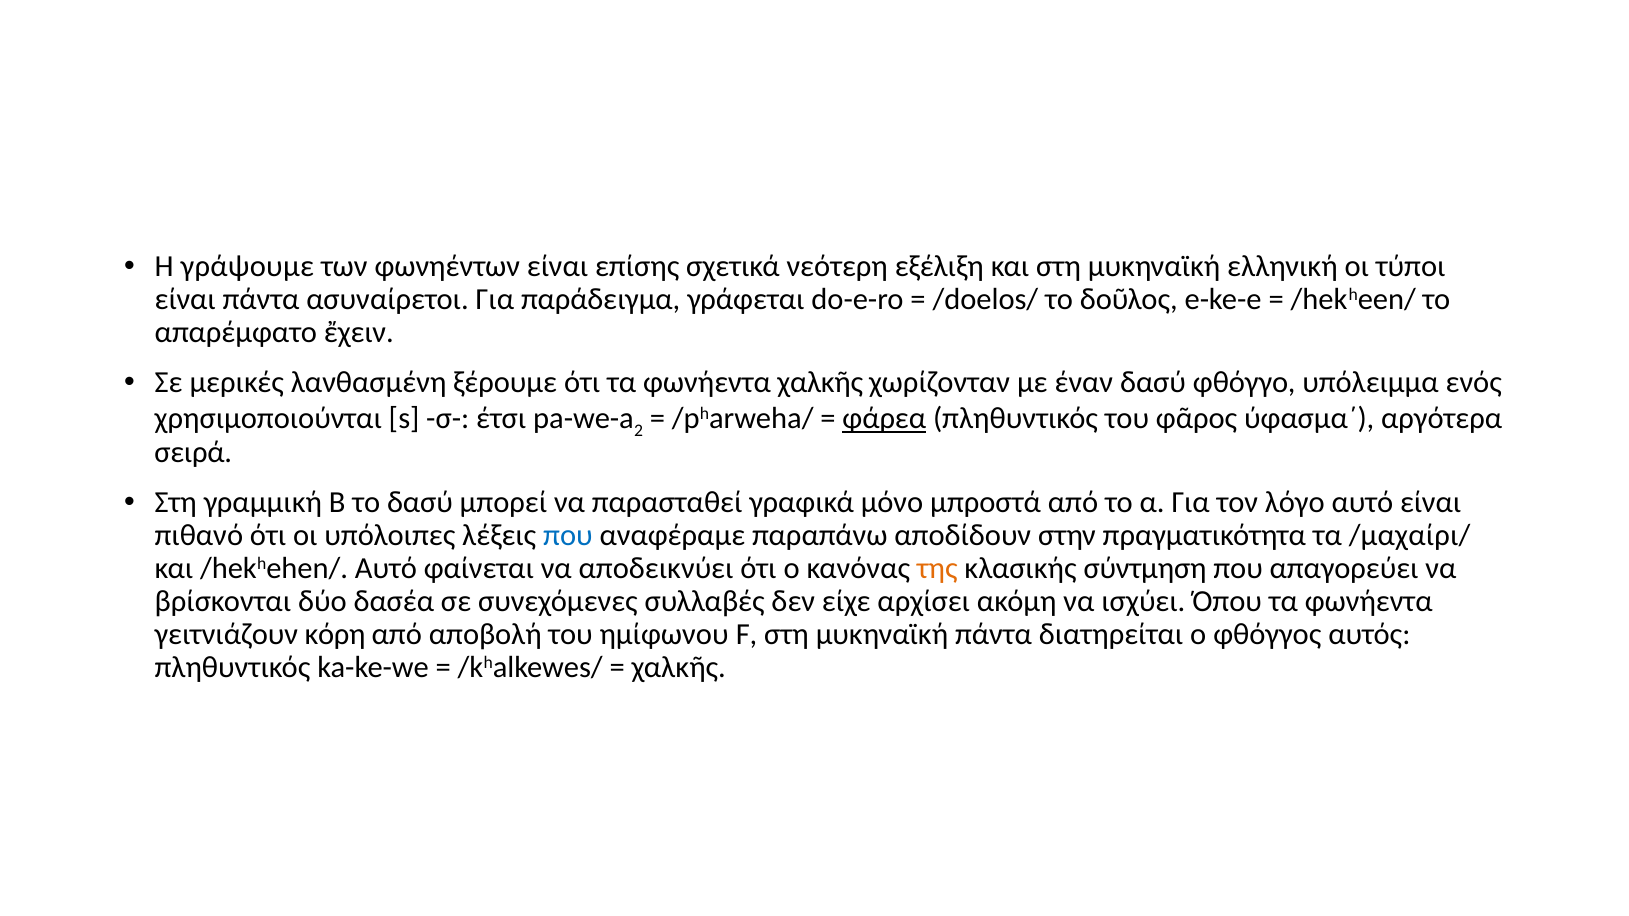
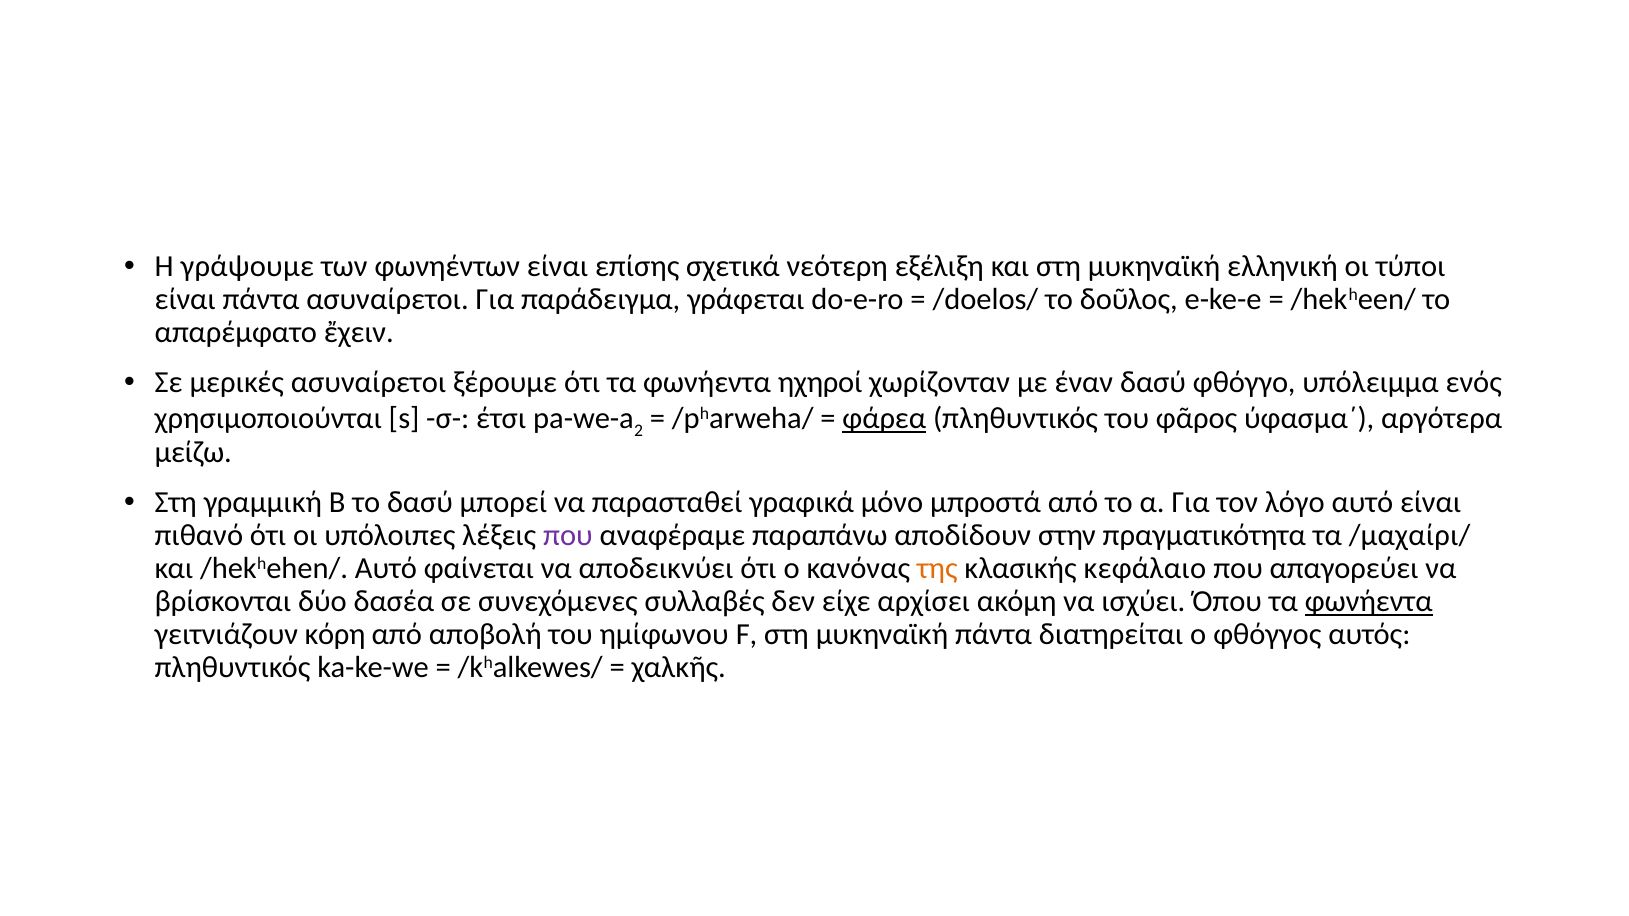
μερικές λανθασμένη: λανθασμένη -> ασυναίρετοι
φωνήεντα χαλκῆς: χαλκῆς -> ηχηροί
σειρά: σειρά -> μείζω
που at (568, 536) colour: blue -> purple
σύντμηση: σύντμηση -> κεφάλαιο
φωνήεντα at (1369, 602) underline: none -> present
